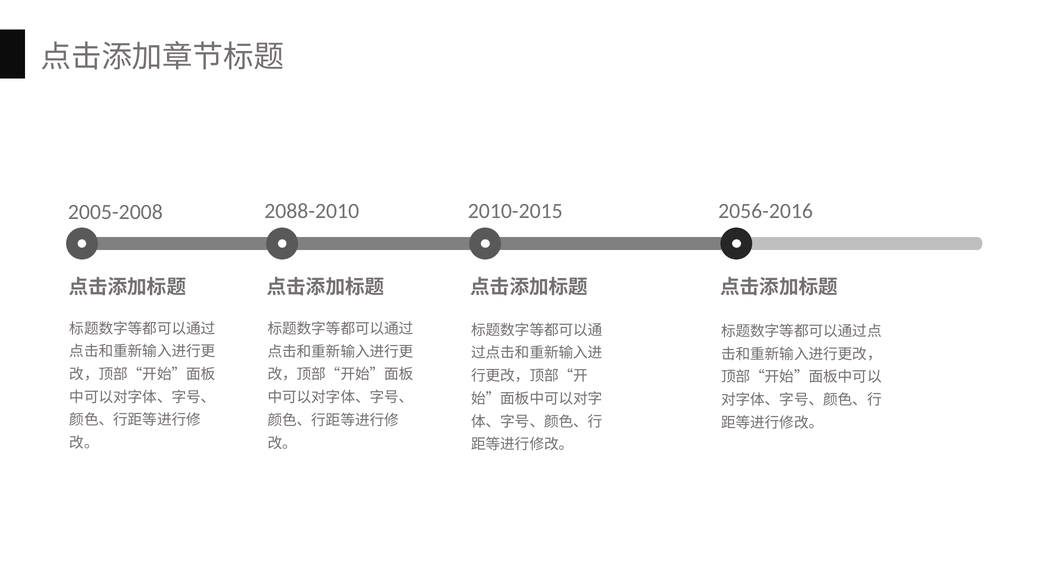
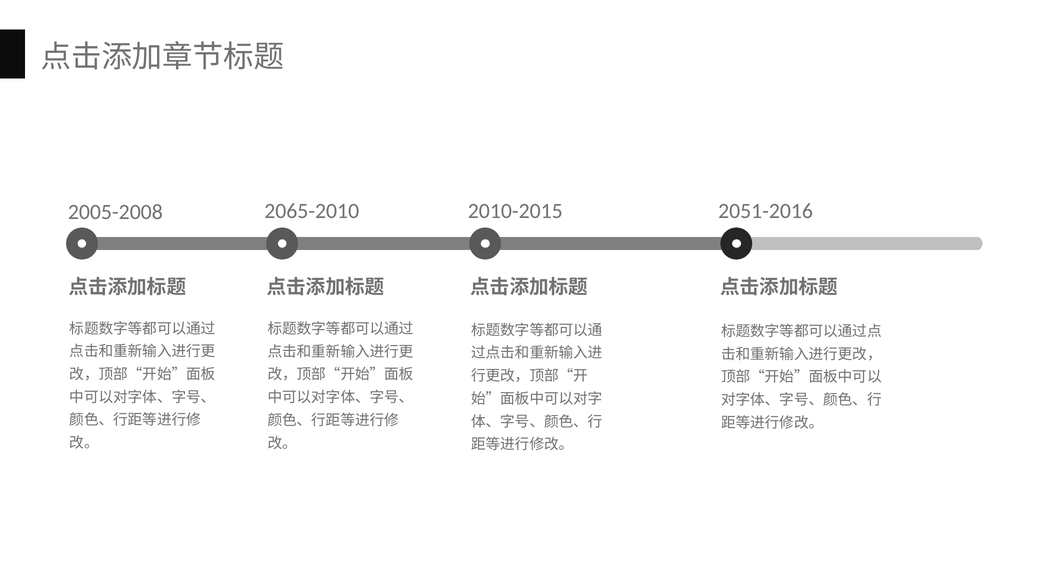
2088-2010: 2088-2010 -> 2065-2010
2056-2016: 2056-2016 -> 2051-2016
